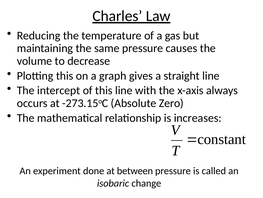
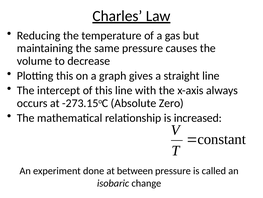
increases: increases -> increased
